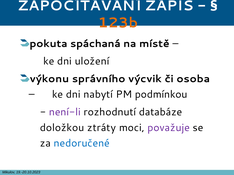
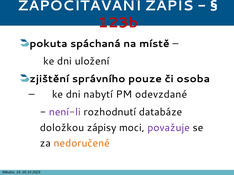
123b colour: orange -> red
výkonu: výkonu -> zjištění
výcvik: výcvik -> pouze
podmínkou: podmínkou -> odevzdané
ztráty: ztráty -> zápisy
nedoručené colour: blue -> orange
